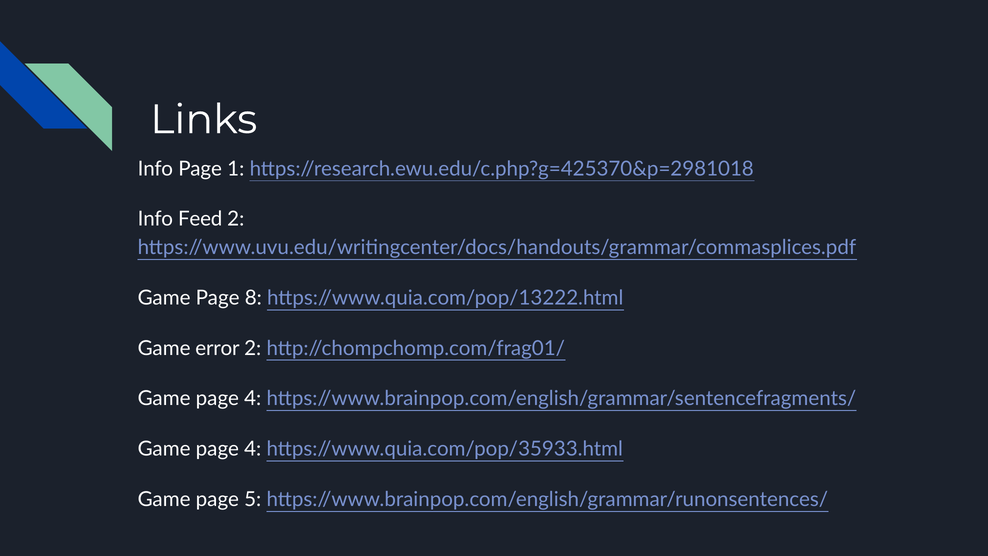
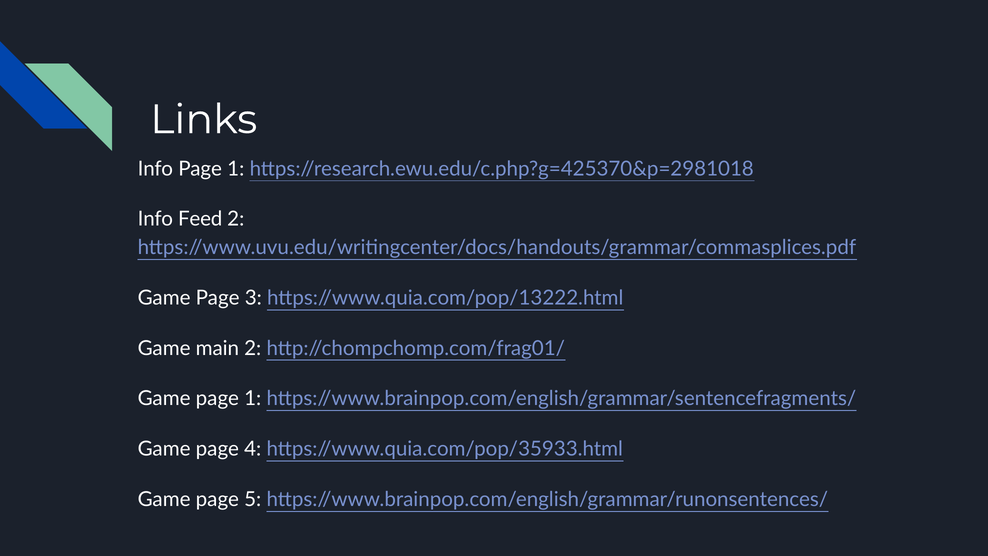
8: 8 -> 3
error: error -> main
4 at (253, 398): 4 -> 1
